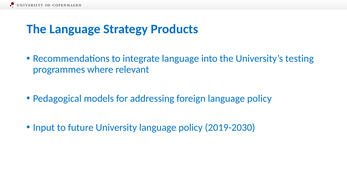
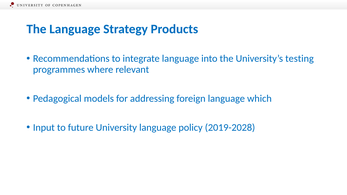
foreign language policy: policy -> which
2019-2030: 2019-2030 -> 2019-2028
